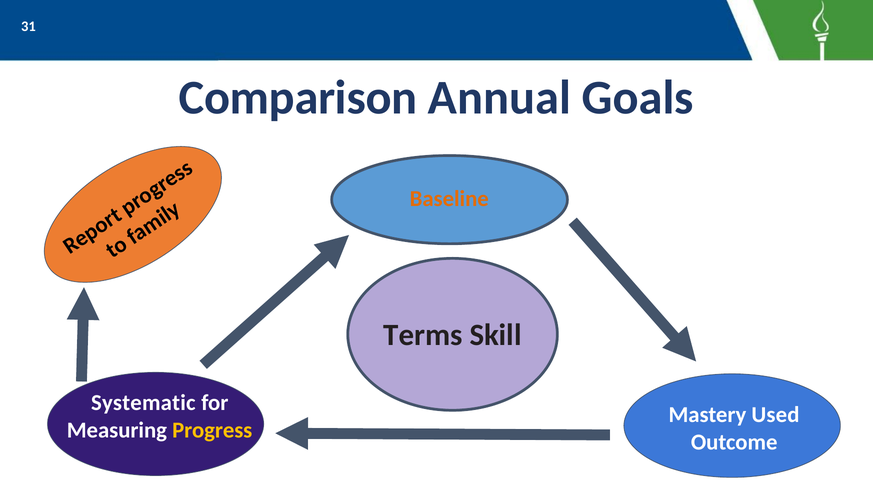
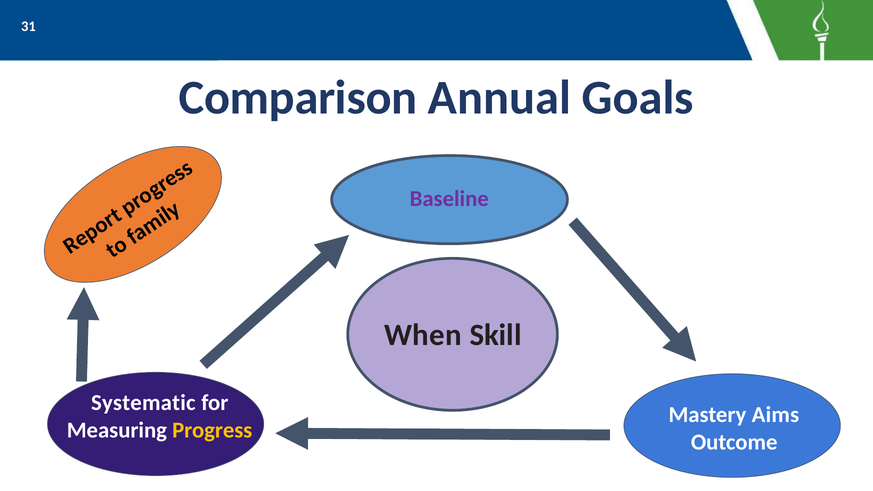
Baseline colour: orange -> purple
Terms: Terms -> When
Used: Used -> Aims
